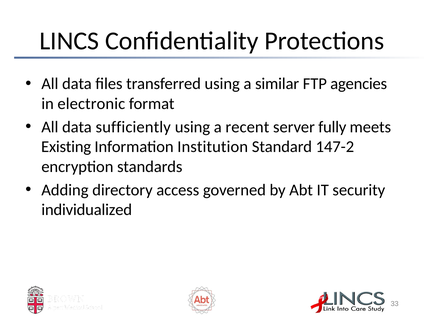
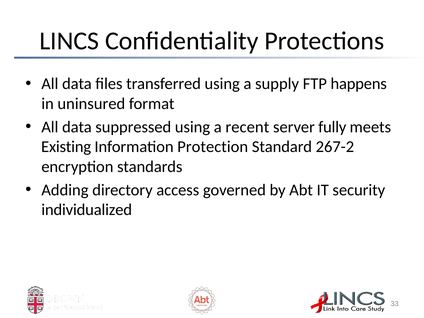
similar: similar -> supply
agencies: agencies -> happens
electronic: electronic -> uninsured
sufficiently: sufficiently -> suppressed
Institution: Institution -> Protection
147-2: 147-2 -> 267-2
